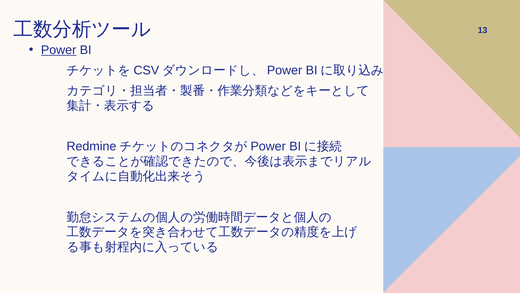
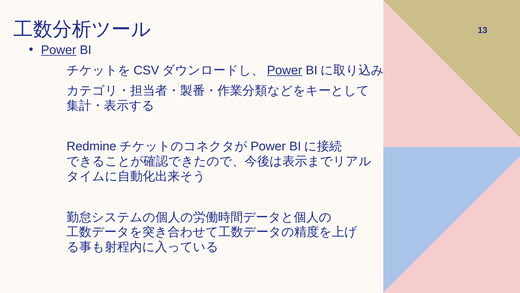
Power at (285, 70) underline: none -> present
